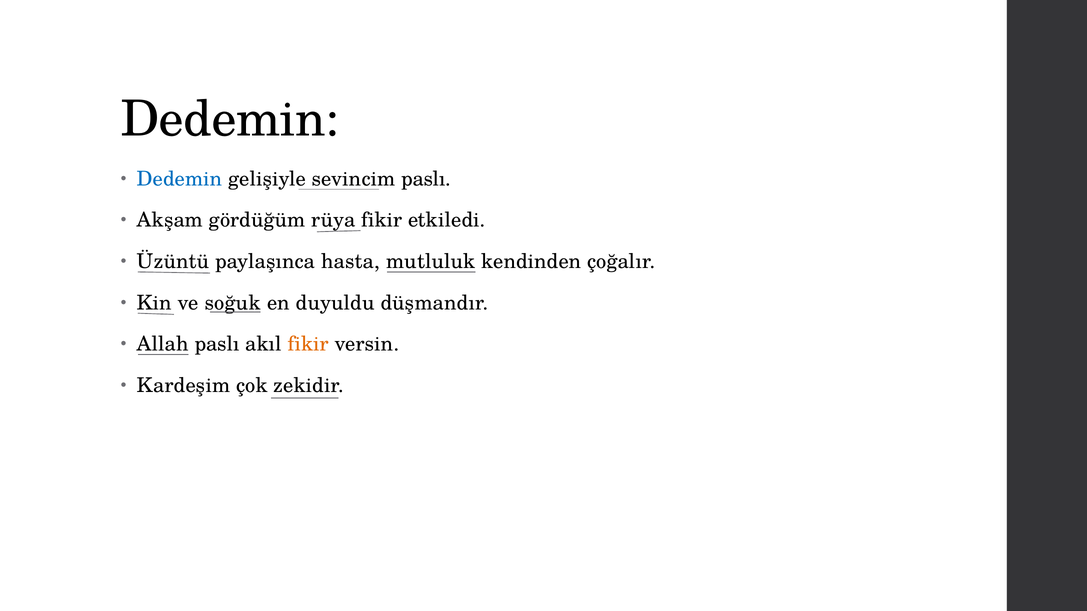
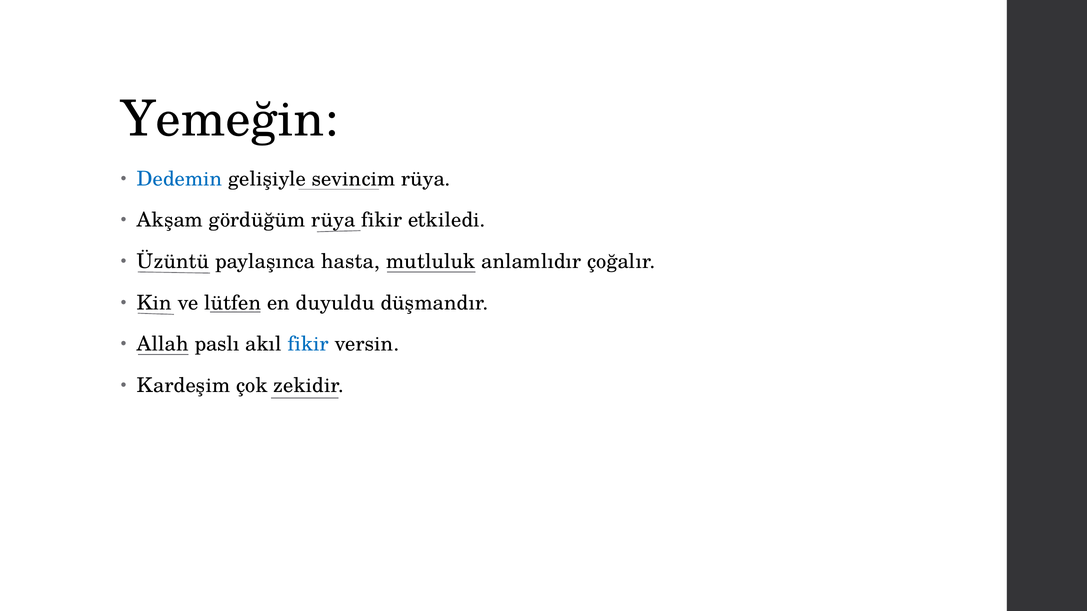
Dedemin at (230, 119): Dedemin -> Yemeğin
sevincim paslı: paslı -> rüya
kendinden: kendinden -> anlamlıdır
soğuk: soğuk -> lütfen
fikir at (308, 344) colour: orange -> blue
